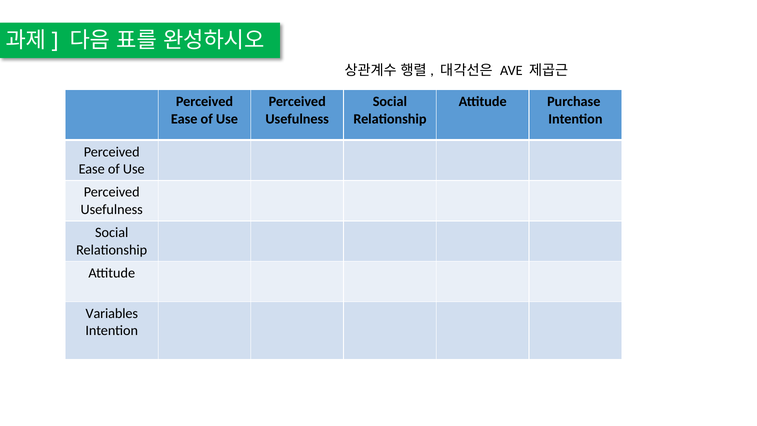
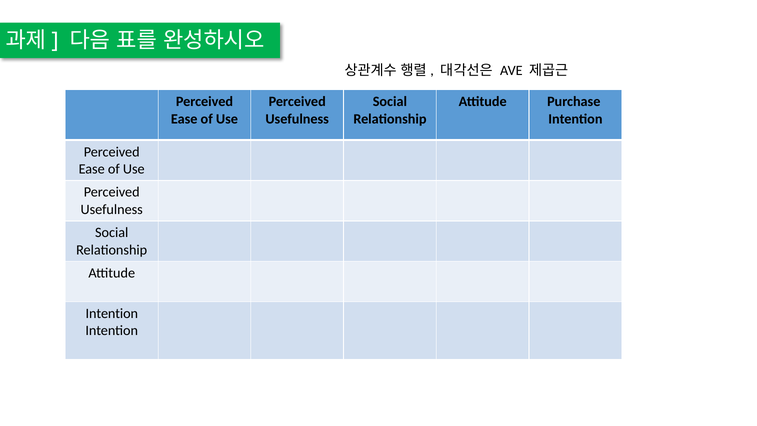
Variables at (112, 313): Variables -> Intention
